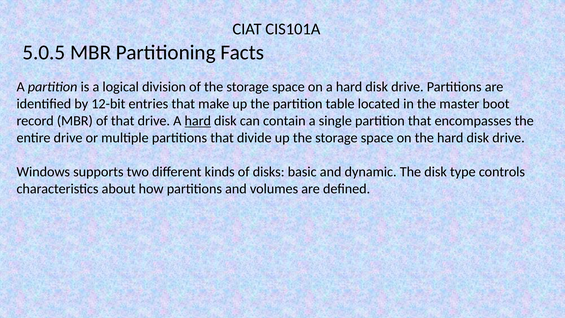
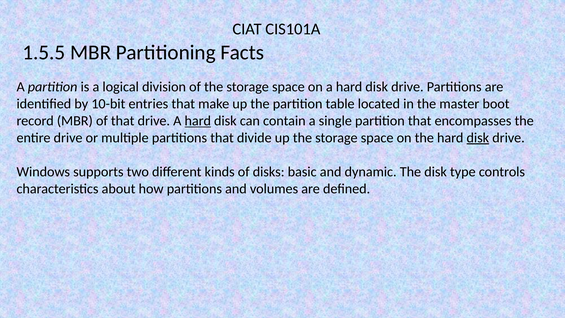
5.0.5: 5.0.5 -> 1.5.5
12-bit: 12-bit -> 10-bit
disk at (478, 138) underline: none -> present
